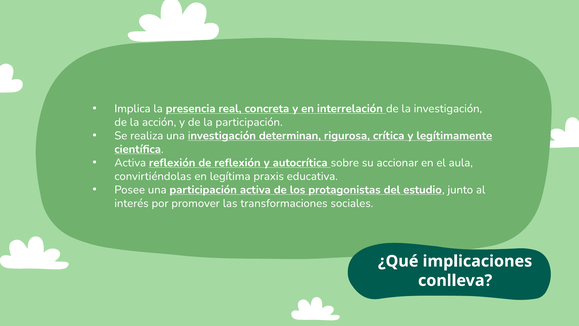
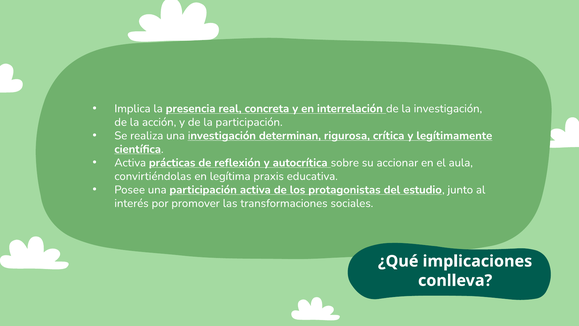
Activa reflexión: reflexión -> prácticas
